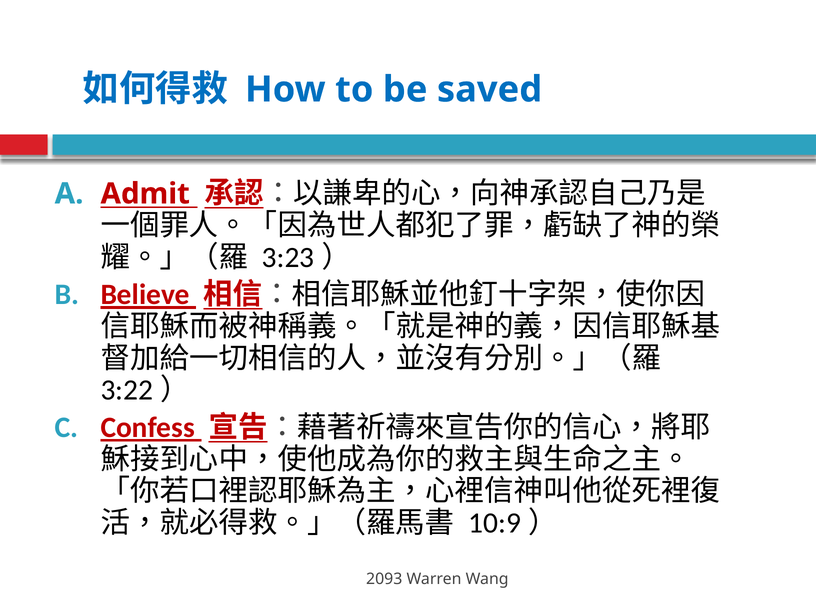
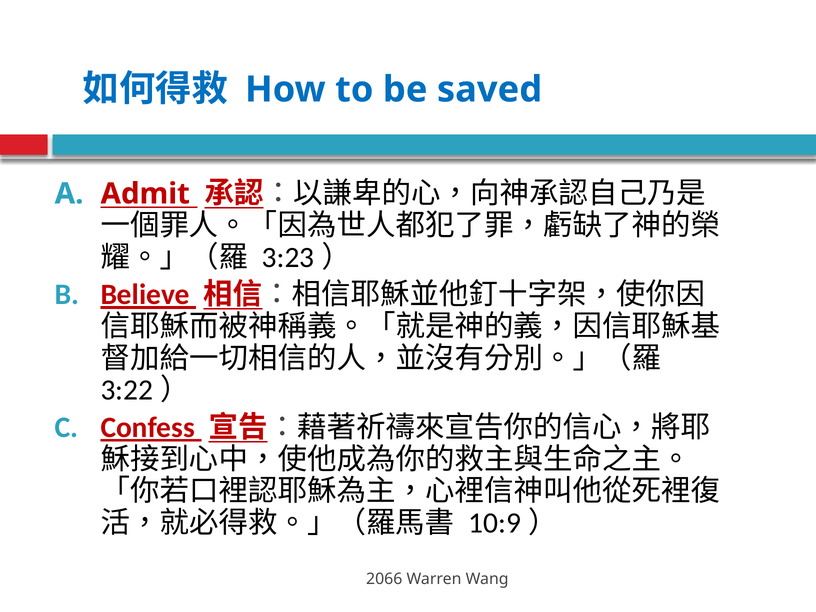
2093: 2093 -> 2066
